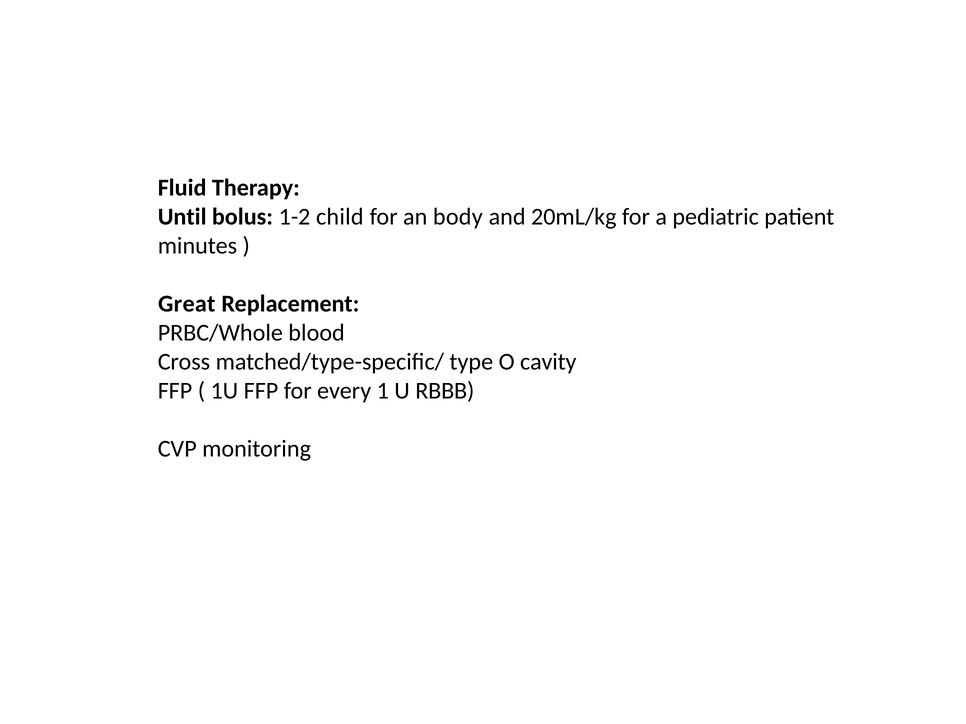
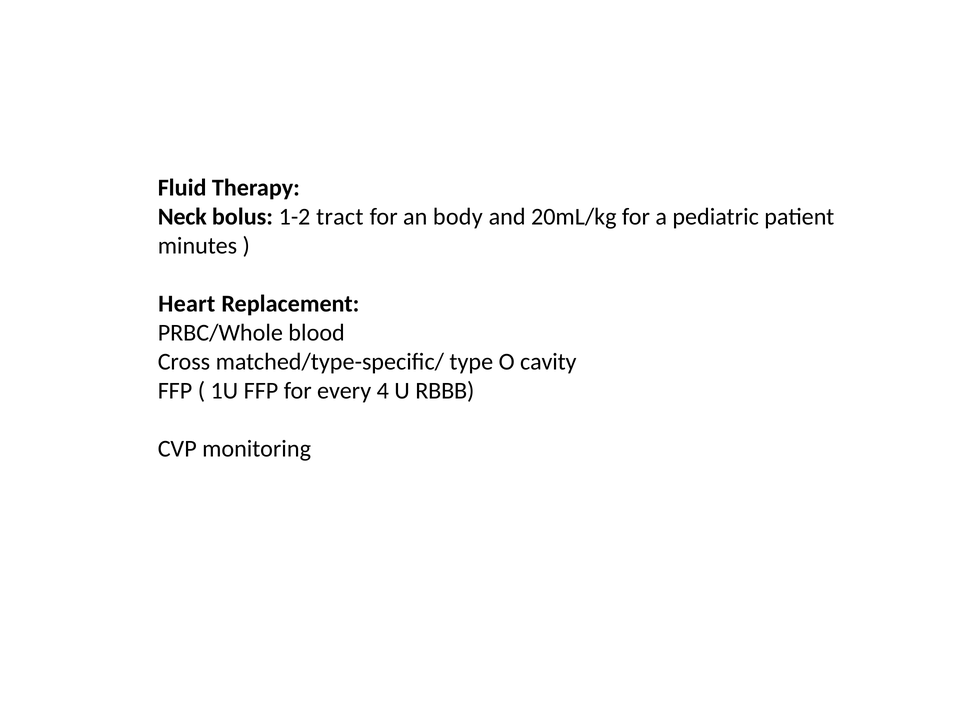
Until: Until -> Neck
child: child -> tract
Great: Great -> Heart
1: 1 -> 4
